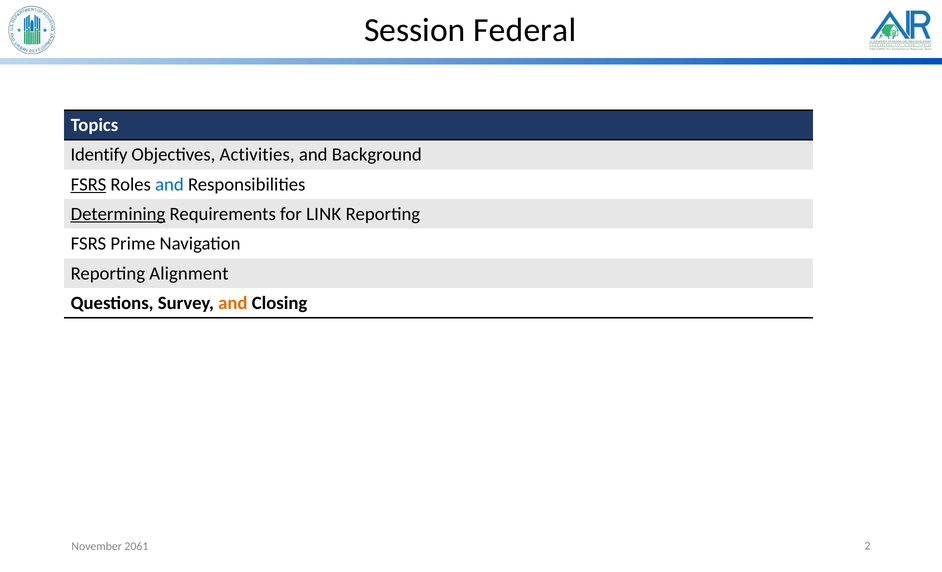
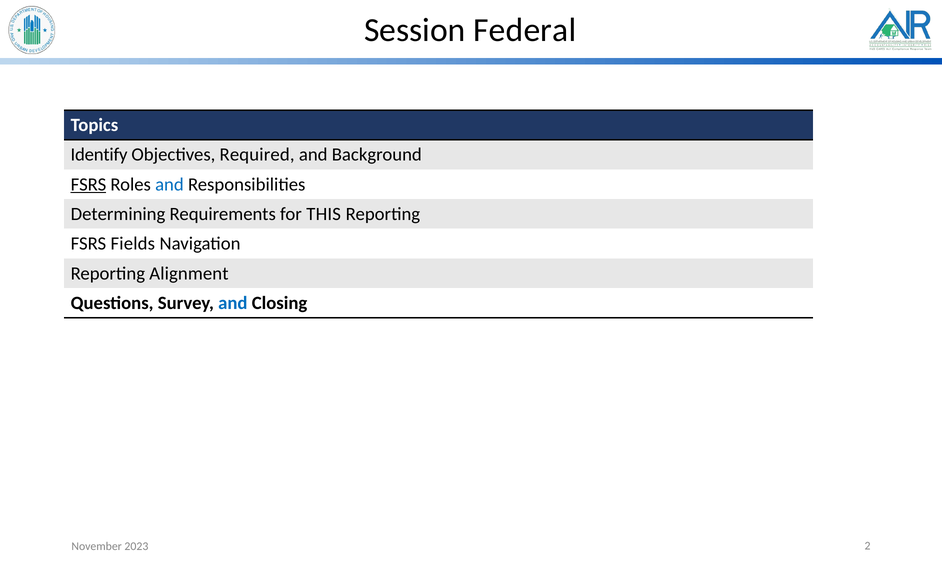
Activities: Activities -> Required
Determining underline: present -> none
LINK: LINK -> THIS
Prime: Prime -> Fields
and at (233, 303) colour: orange -> blue
2061: 2061 -> 2023
